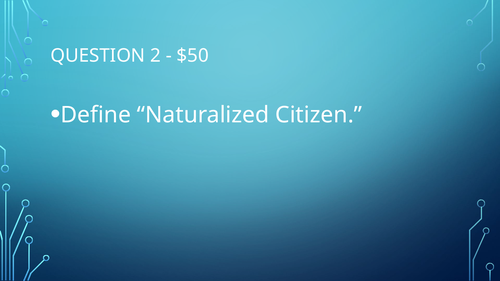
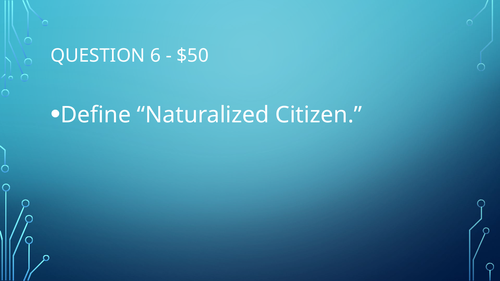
2: 2 -> 6
